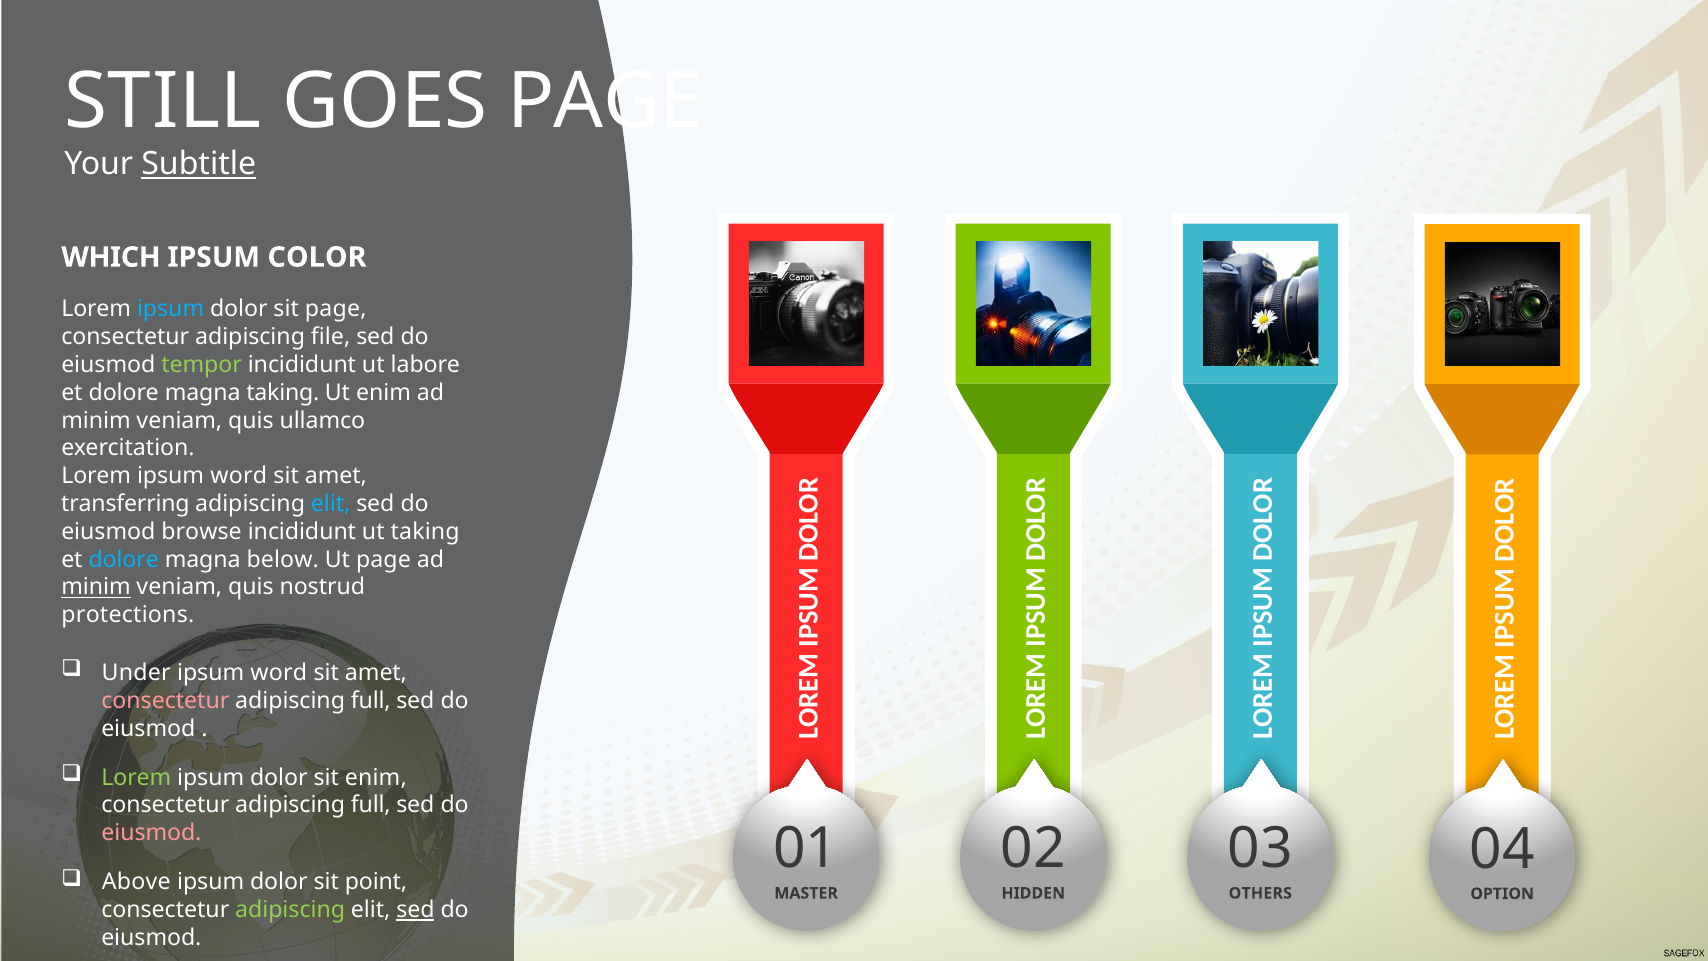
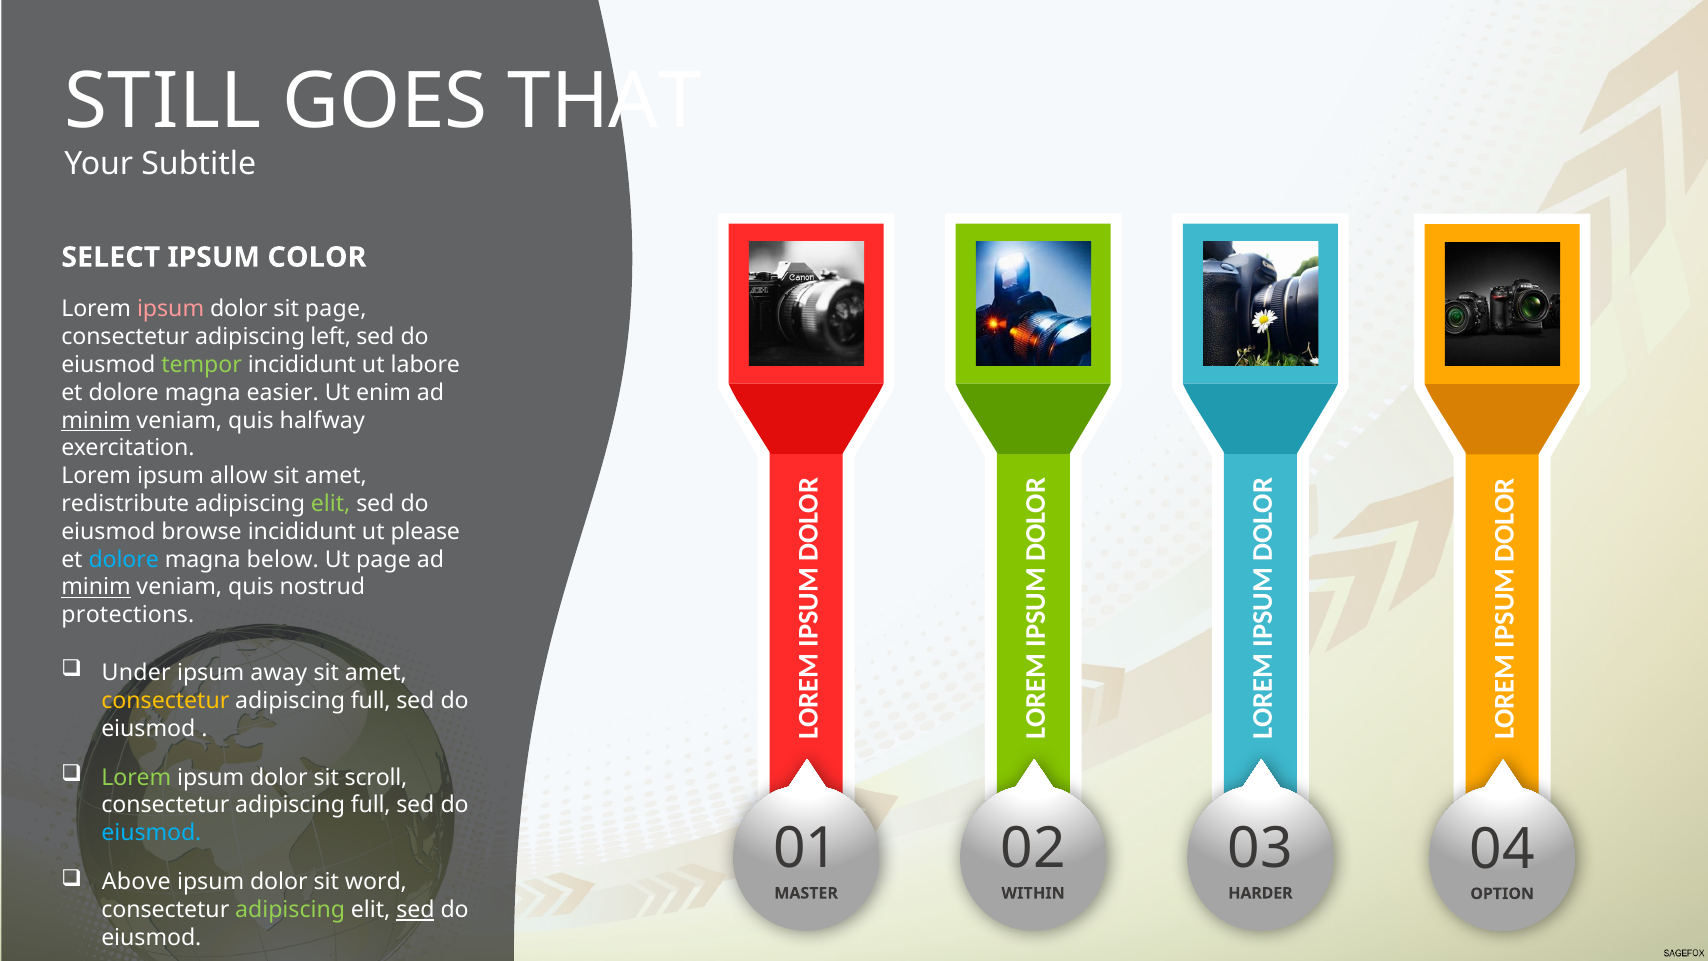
GOES PAGE: PAGE -> THAT
Subtitle underline: present -> none
WHICH: WHICH -> SELECT
ipsum at (171, 309) colour: light blue -> pink
file: file -> left
magna taking: taking -> easier
minim at (96, 420) underline: none -> present
ullamco: ullamco -> halfway
Lorem ipsum word: word -> allow
transferring: transferring -> redistribute
elit at (331, 504) colour: light blue -> light green
ut taking: taking -> please
word at (279, 673): word -> away
consectetur at (165, 700) colour: pink -> yellow
sit enim: enim -> scroll
eiusmod at (151, 833) colour: pink -> light blue
point: point -> word
HIDDEN: HIDDEN -> WITHIN
OTHERS: OTHERS -> HARDER
